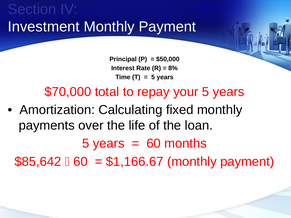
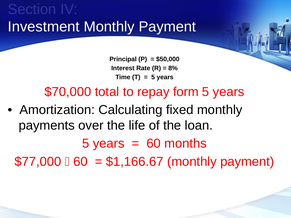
your: your -> form
$85,642: $85,642 -> $77,000
